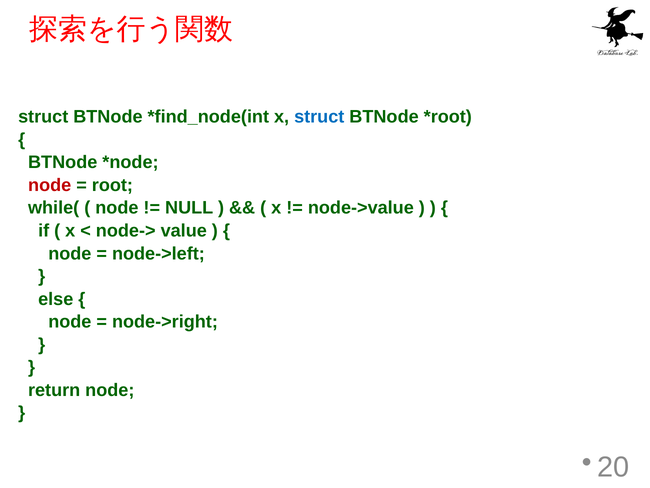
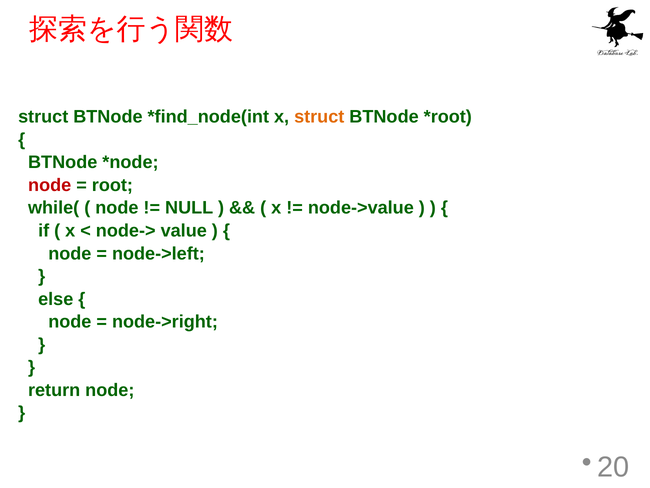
struct at (319, 117) colour: blue -> orange
